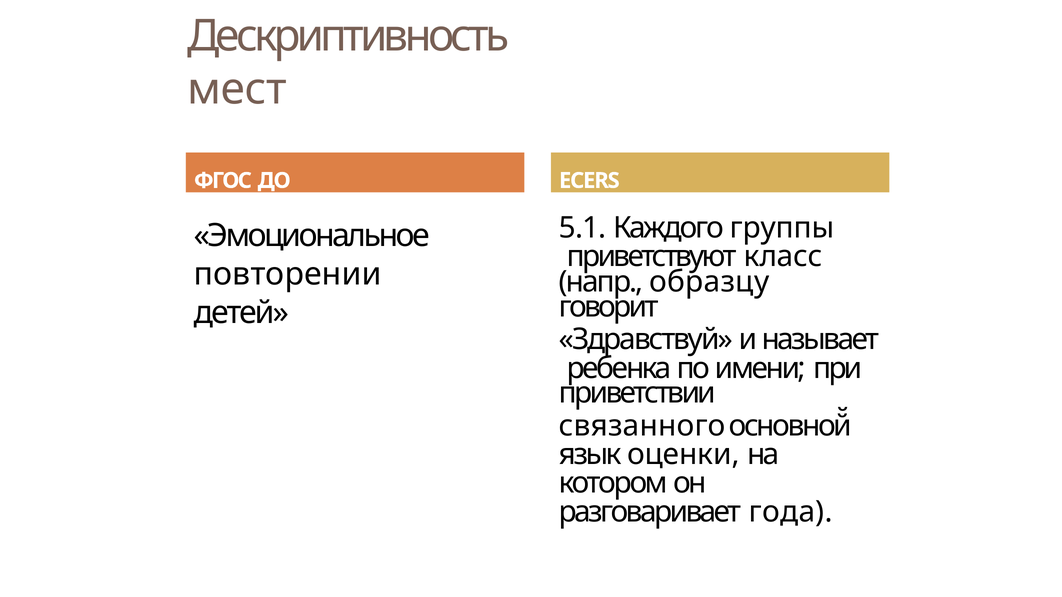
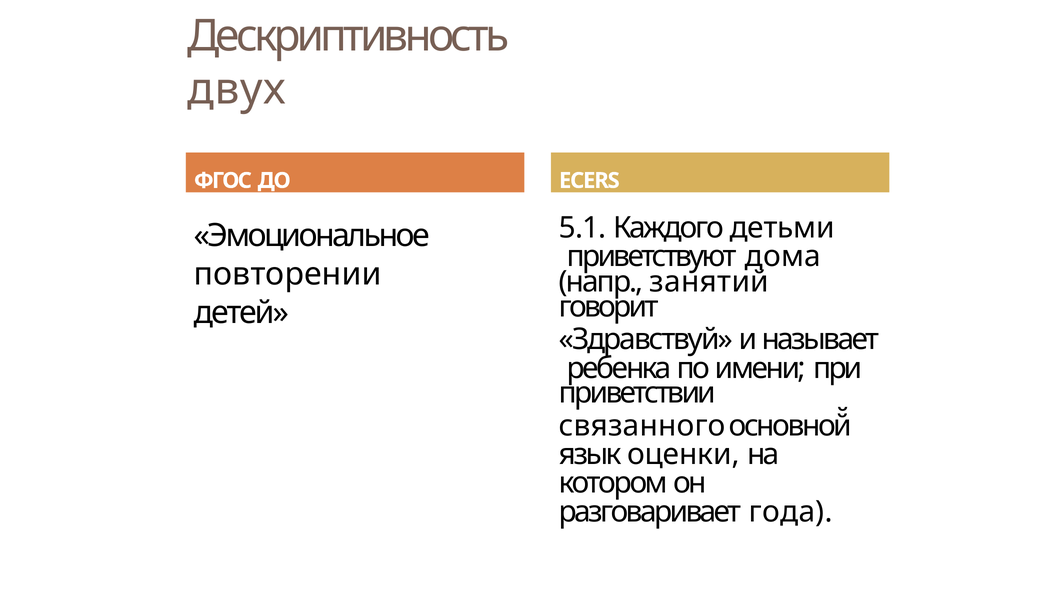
мест: мест -> двух
группы: группы -> детьми
класс: класс -> дома
образцу: образцу -> занятий
